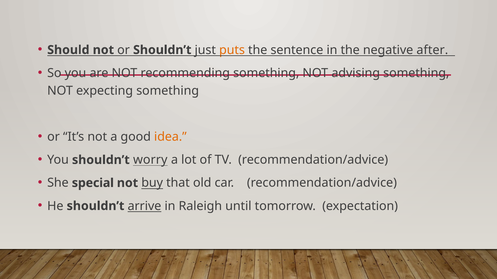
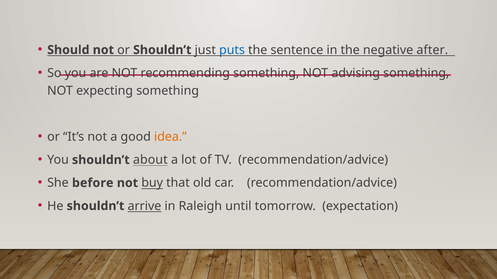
puts colour: orange -> blue
worry: worry -> about
special: special -> before
